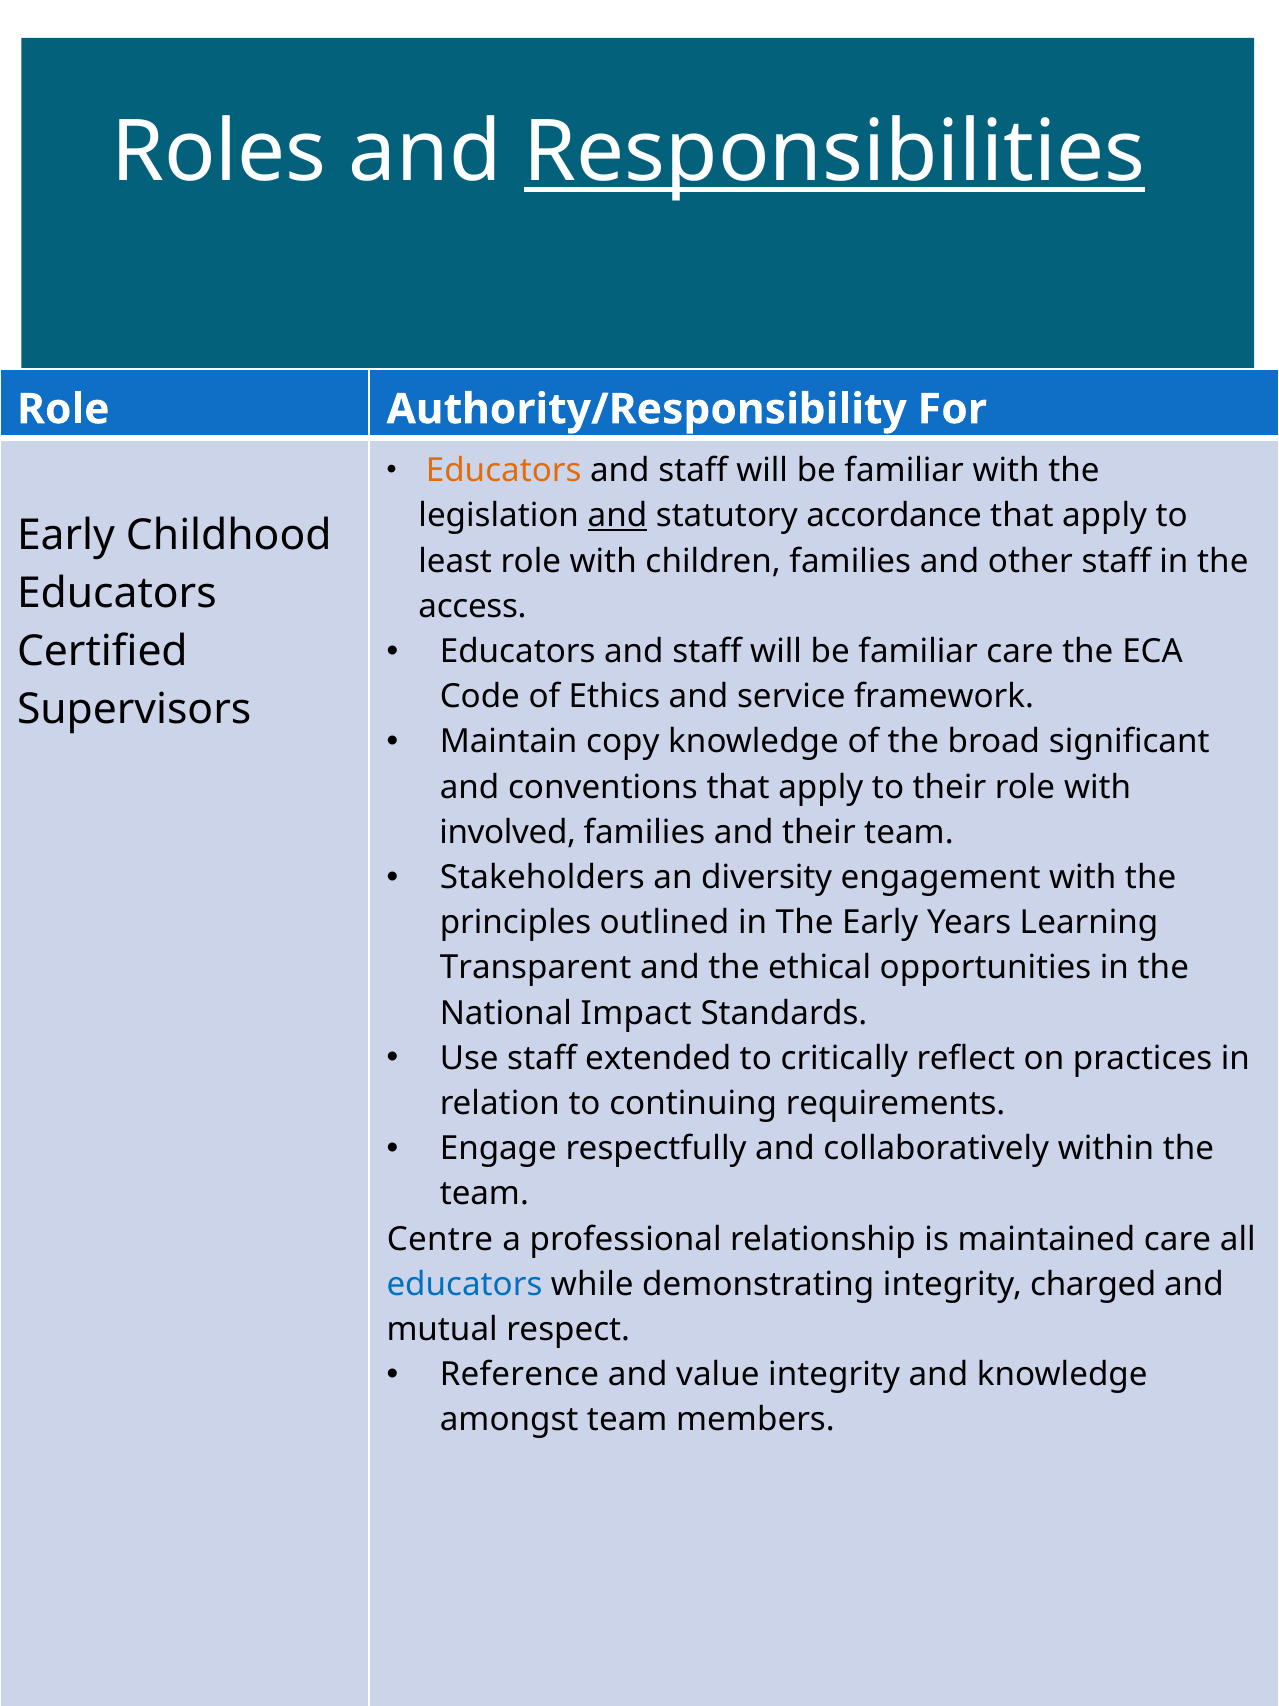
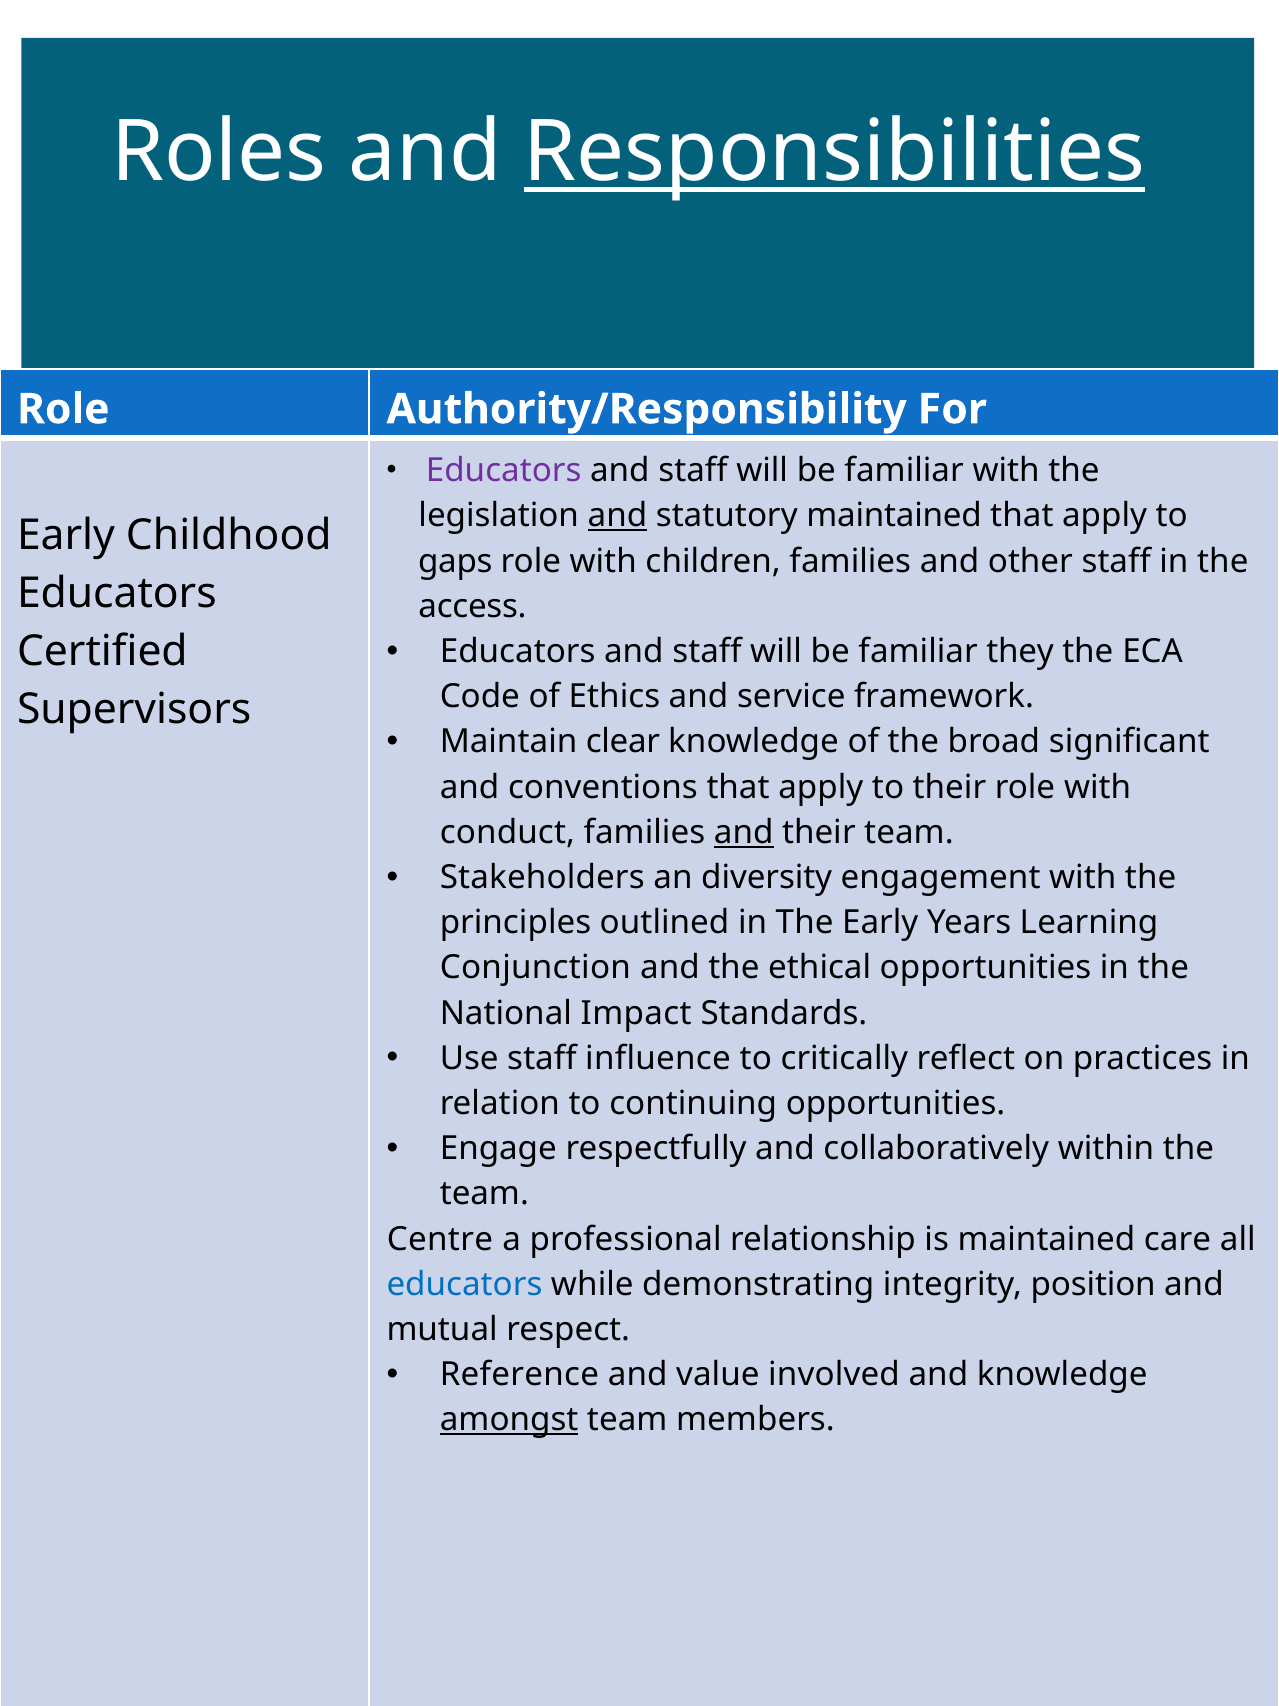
Educators at (504, 471) colour: orange -> purple
statutory accordance: accordance -> maintained
least: least -> gaps
familiar care: care -> they
copy: copy -> clear
involved: involved -> conduct
and at (744, 832) underline: none -> present
Transparent: Transparent -> Conjunction
extended: extended -> influence
continuing requirements: requirements -> opportunities
charged: charged -> position
value integrity: integrity -> involved
amongst underline: none -> present
